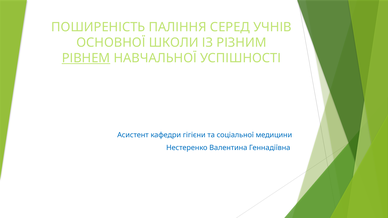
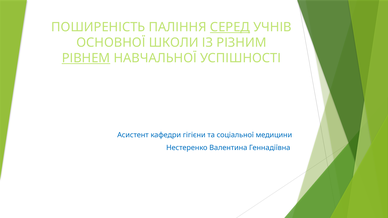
СЕРЕД underline: none -> present
